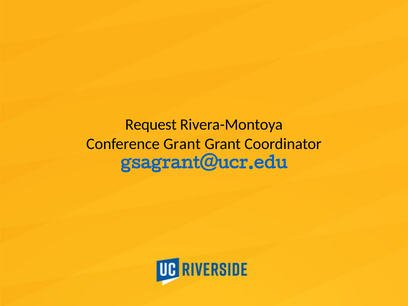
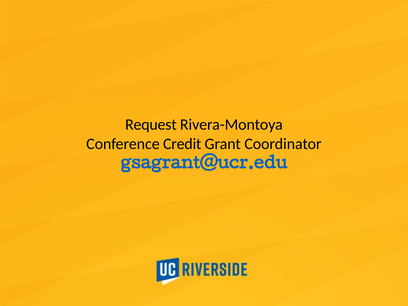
Conference Grant: Grant -> Credit
